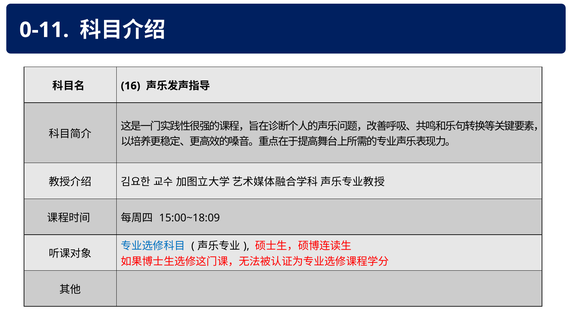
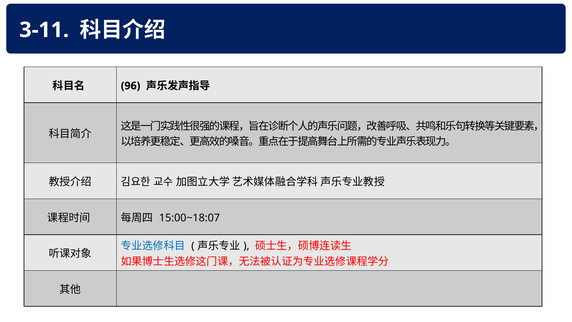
0-11: 0-11 -> 3-11
16: 16 -> 96
15:00~18:09: 15:00~18:09 -> 15:00~18:07
